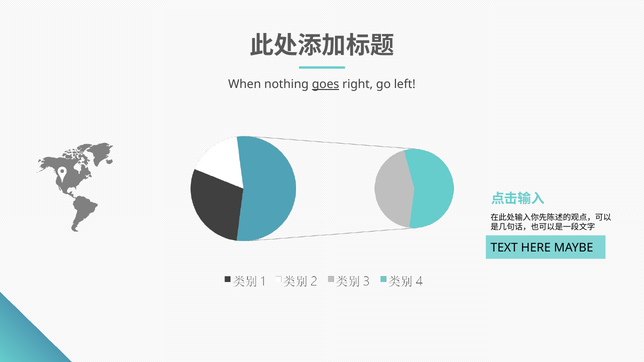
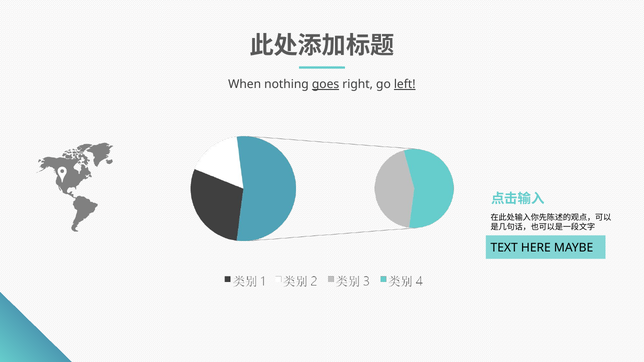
left underline: none -> present
